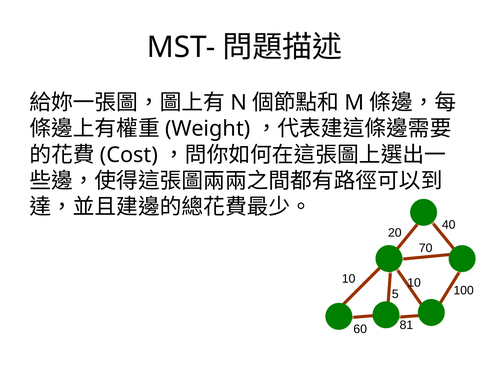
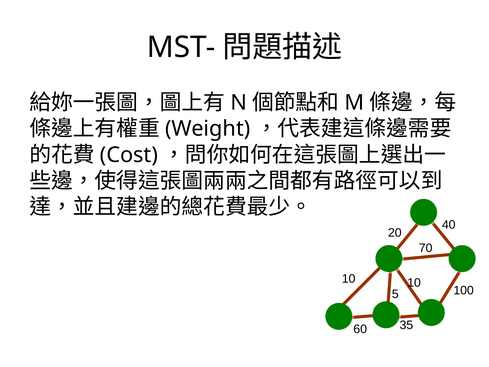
81: 81 -> 35
